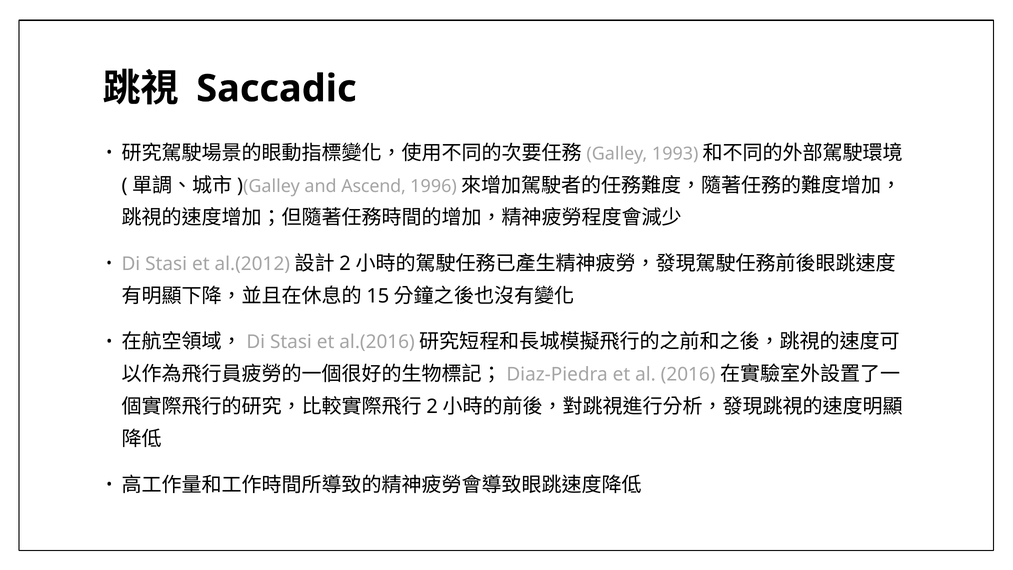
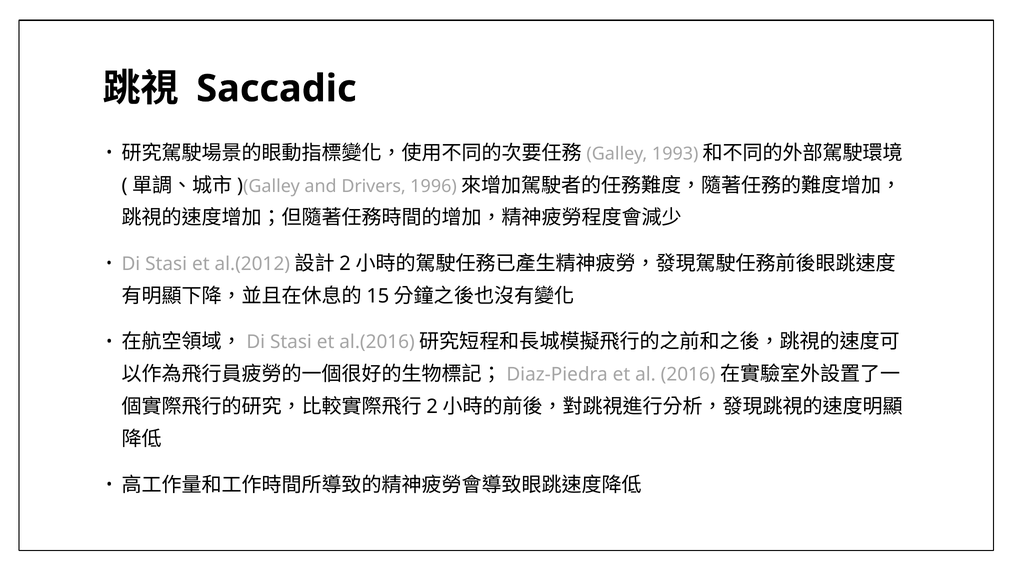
Ascend: Ascend -> Drivers
